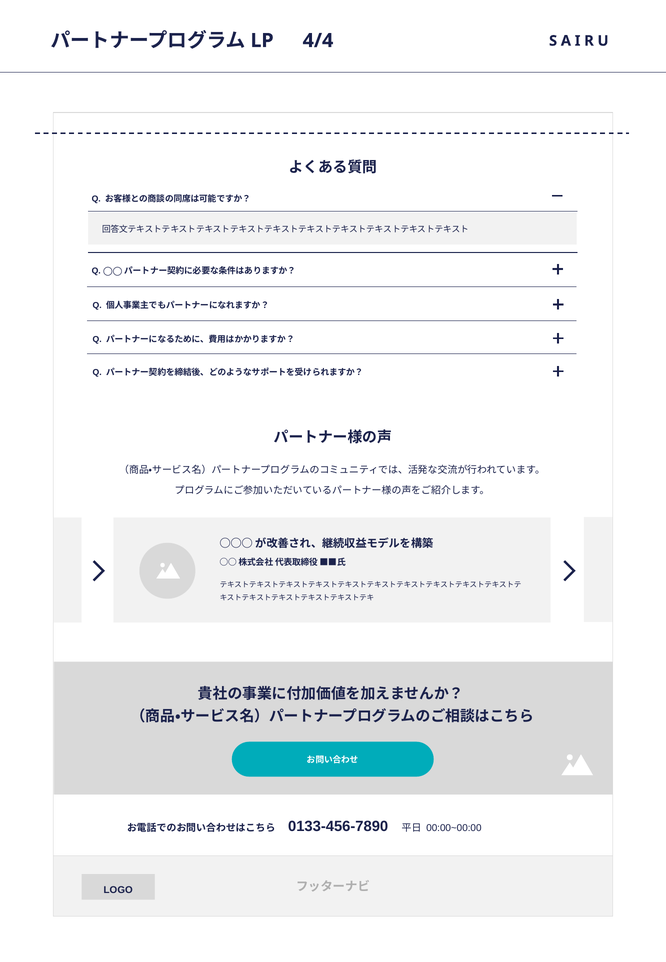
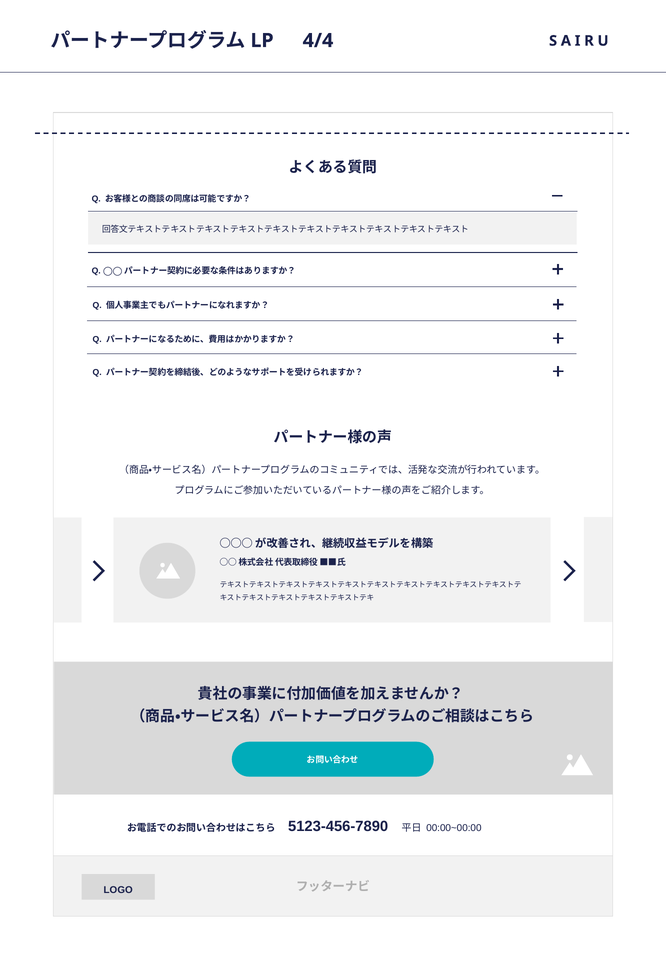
0133-456-7890: 0133-456-7890 -> 5123-456-7890
